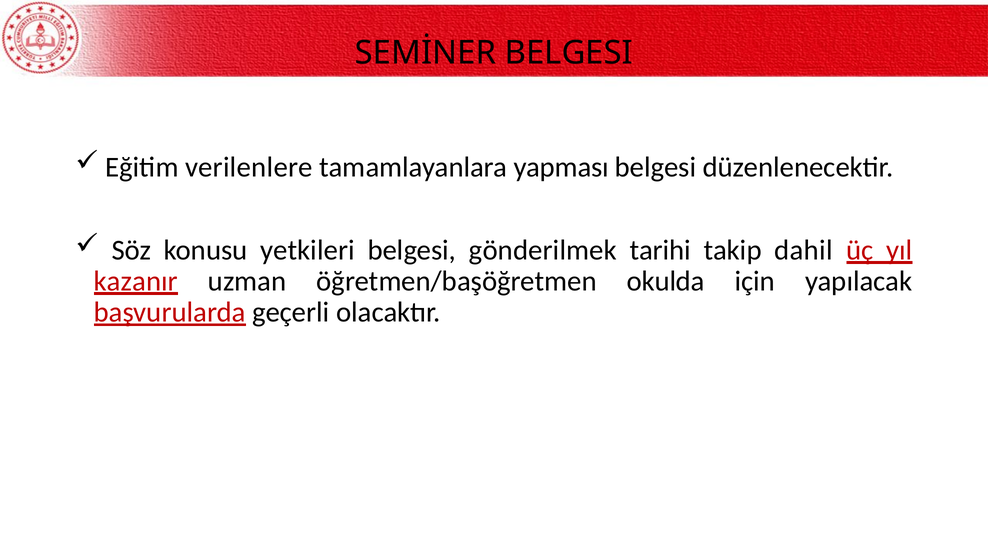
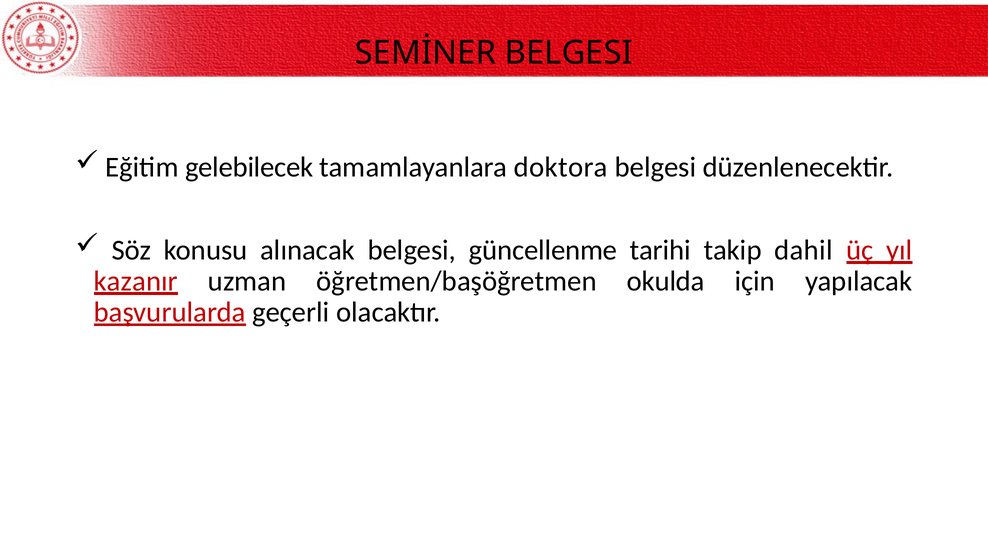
verilenlere: verilenlere -> gelebilecek
yapması: yapması -> doktora
yetkileri: yetkileri -> alınacak
gönderilmek: gönderilmek -> güncellenme
